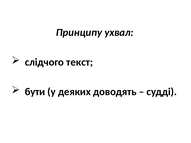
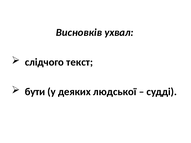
Принципу: Принципу -> Висновків
доводять: доводять -> людської
